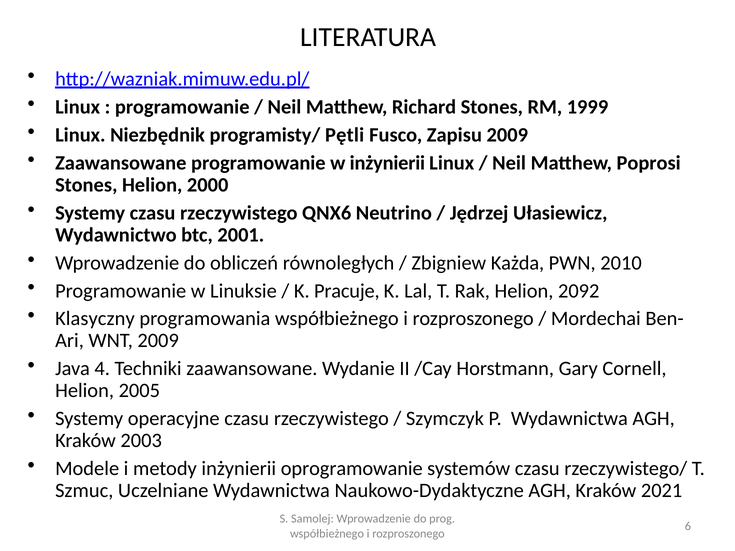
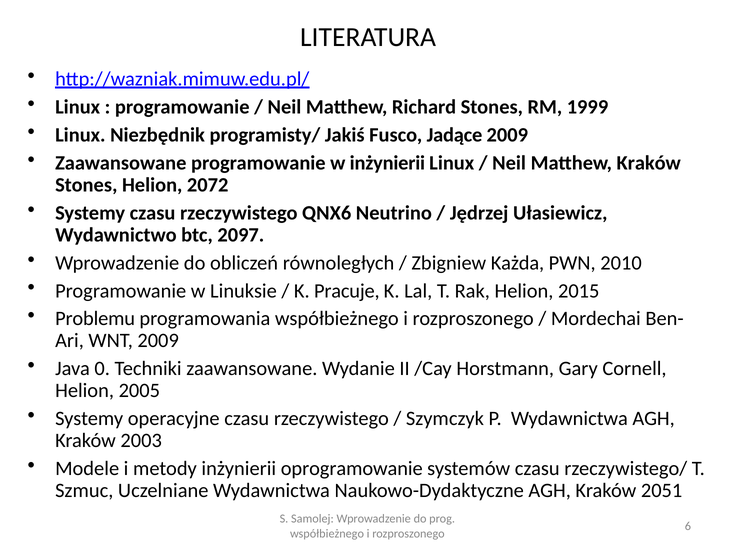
Pętli: Pętli -> Jakiś
Zapisu: Zapisu -> Jadące
Matthew Poprosi: Poprosi -> Kraków
2000: 2000 -> 2072
2001: 2001 -> 2097
2092: 2092 -> 2015
Klasyczny: Klasyczny -> Problemu
4: 4 -> 0
2021: 2021 -> 2051
